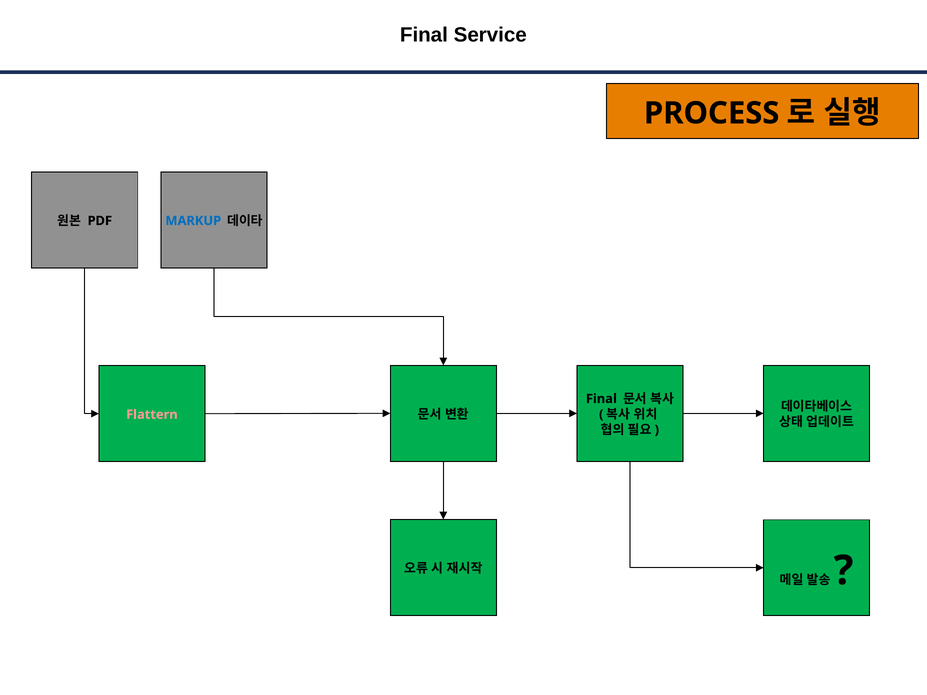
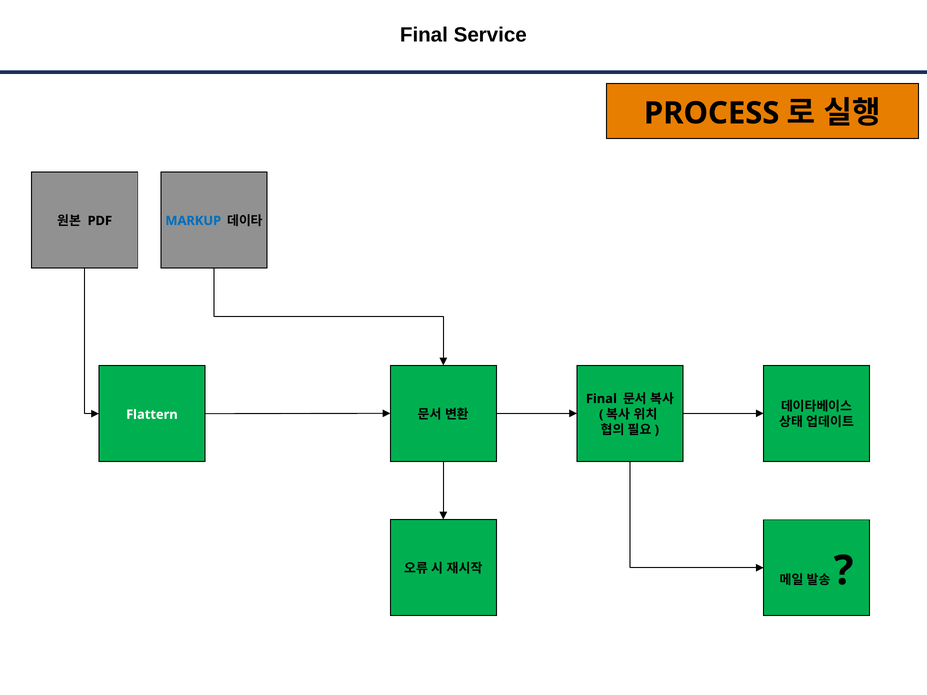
Flattern colour: pink -> white
